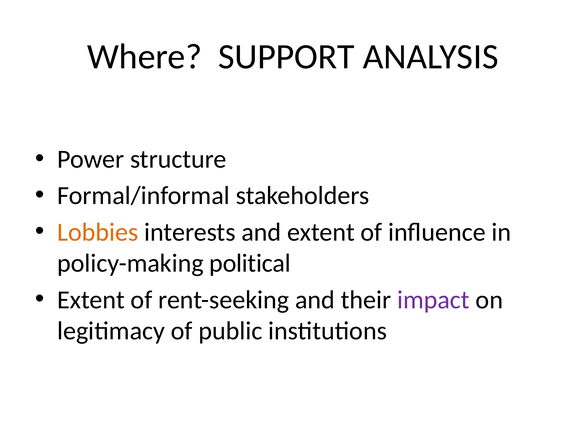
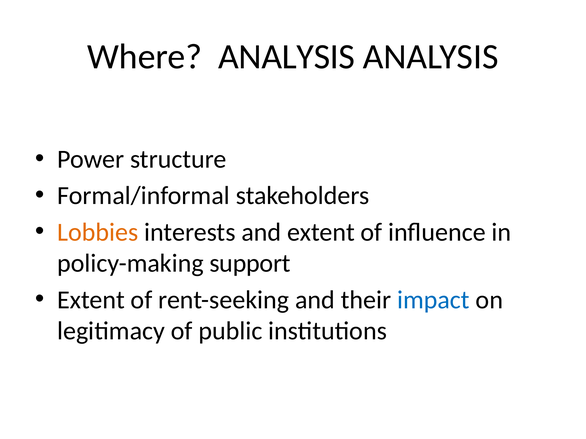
Where SUPPORT: SUPPORT -> ANALYSIS
political: political -> support
impact colour: purple -> blue
